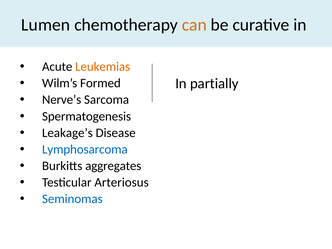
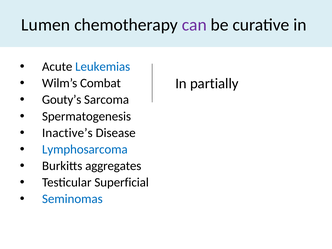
can colour: orange -> purple
Leukemias colour: orange -> blue
Formed: Formed -> Combat
Nerve’s: Nerve’s -> Gouty’s
Leakage’s: Leakage’s -> Inactive’s
Arteriosus: Arteriosus -> Superficial
